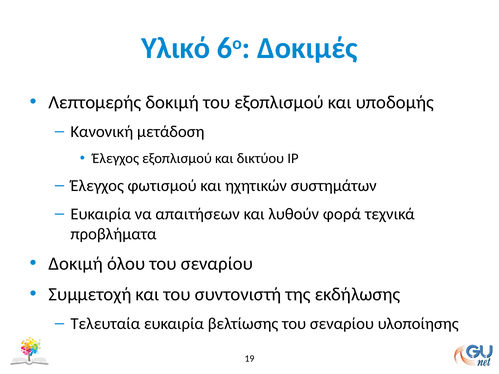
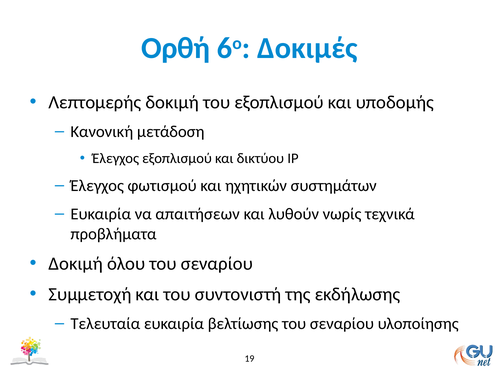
Υλικό: Υλικό -> Ορθή
φορά: φορά -> νωρίς
